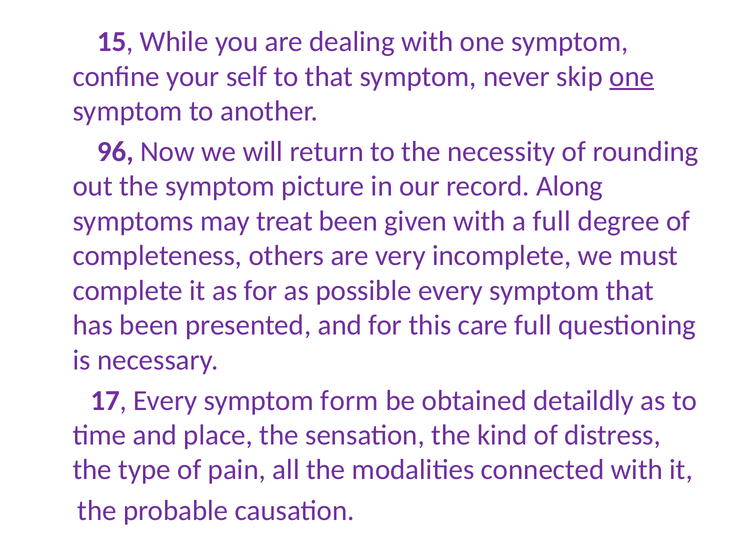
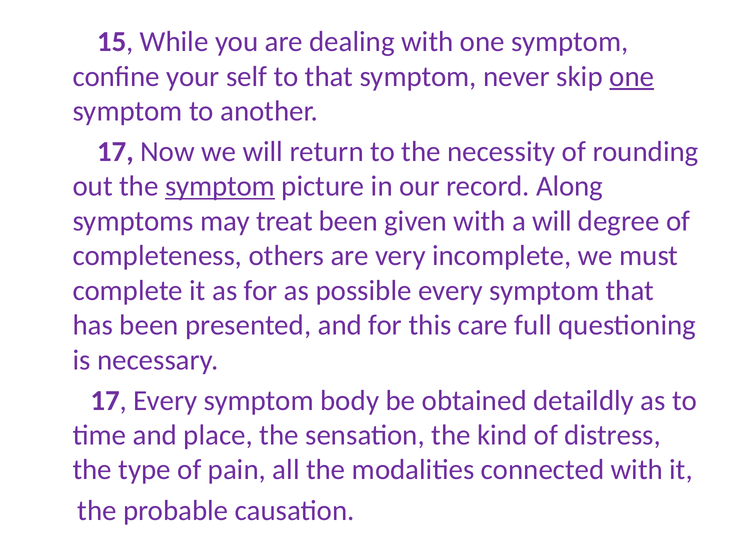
96 at (115, 152): 96 -> 17
symptom at (220, 186) underline: none -> present
a full: full -> will
form: form -> body
